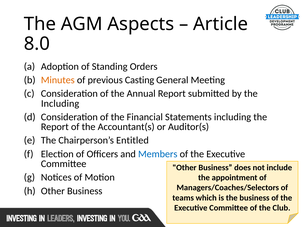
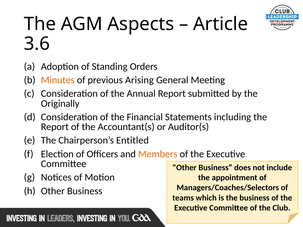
8.0: 8.0 -> 3.6
Casting: Casting -> Arising
Including at (60, 104): Including -> Originally
Members colour: blue -> orange
